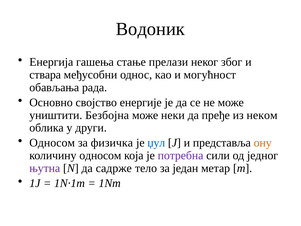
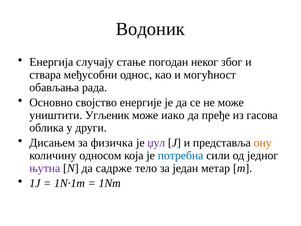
гашења: гашења -> случају
прелази: прелази -> погодан
Безбојна: Безбојна -> Угљеник
неки: неки -> иако
неком: неком -> гасова
Односом at (52, 143): Односом -> Дисањем
џул colour: blue -> purple
потребна colour: purple -> blue
